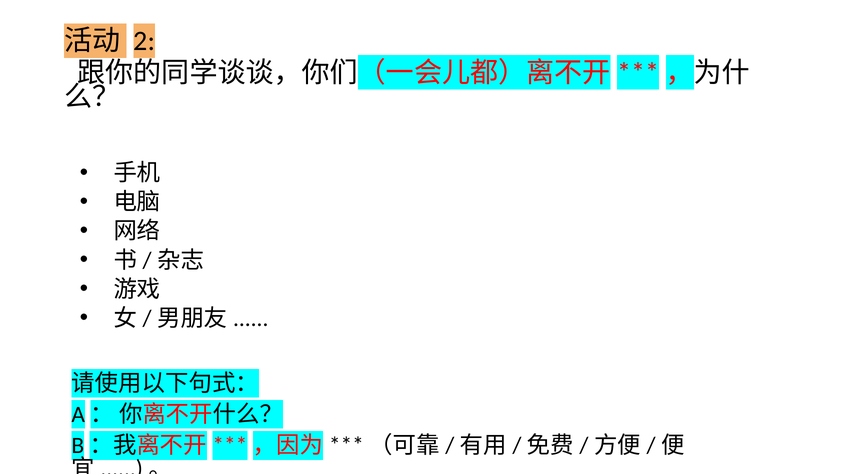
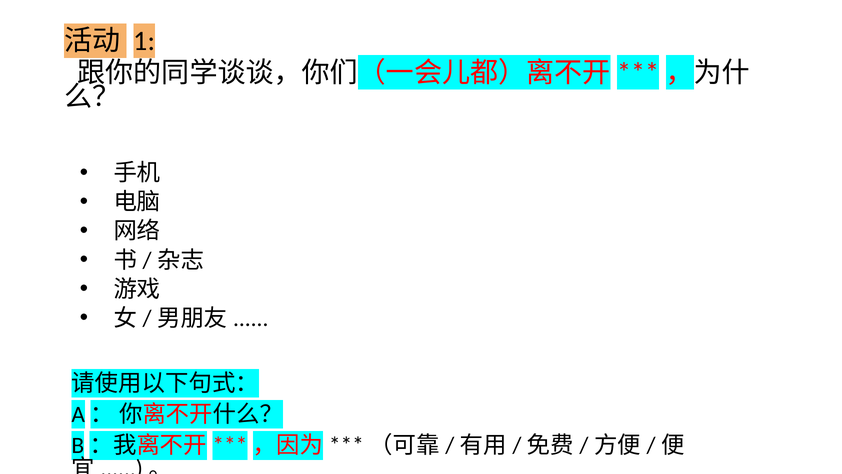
2: 2 -> 1
